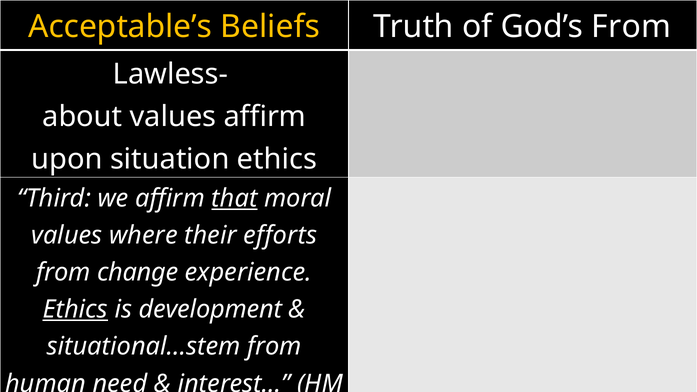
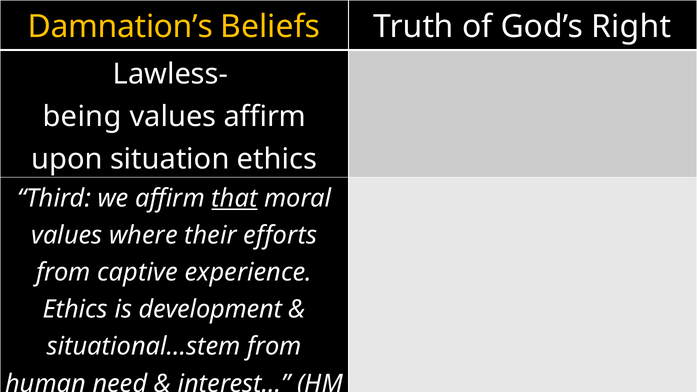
Acceptable’s: Acceptable’s -> Damnation’s
God’s From: From -> Right
about: about -> being
change: change -> captive
Ethics at (75, 310) underline: present -> none
